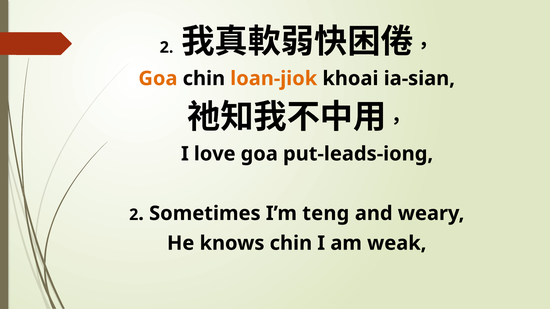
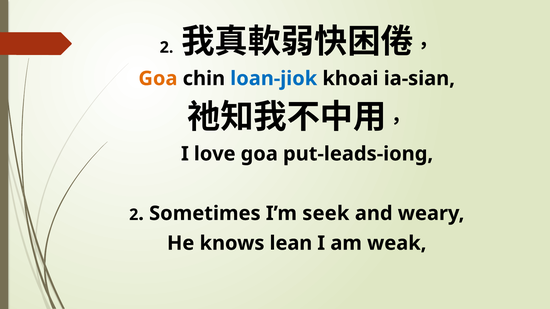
loan-jiok colour: orange -> blue
teng: teng -> seek
knows chin: chin -> lean
